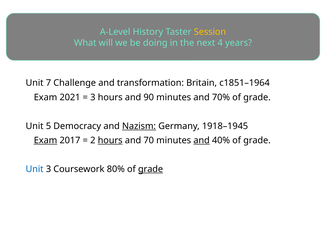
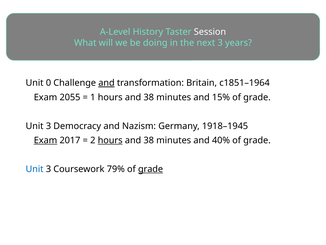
Session colour: yellow -> white
next 4: 4 -> 3
7: 7 -> 0
and at (106, 83) underline: none -> present
2021: 2021 -> 2055
3 at (93, 97): 3 -> 1
90 at (149, 97): 90 -> 38
70%: 70% -> 15%
5 at (48, 126): 5 -> 3
Nazism underline: present -> none
70 at (149, 140): 70 -> 38
and at (202, 140) underline: present -> none
80%: 80% -> 79%
